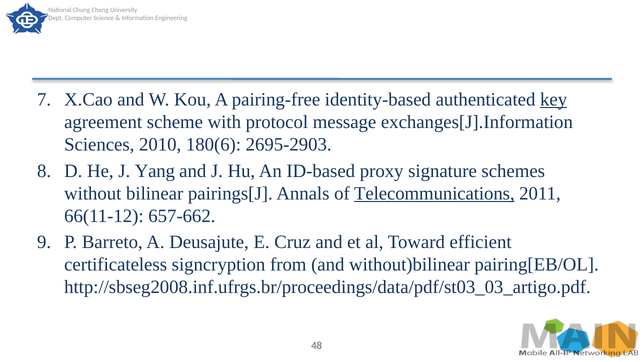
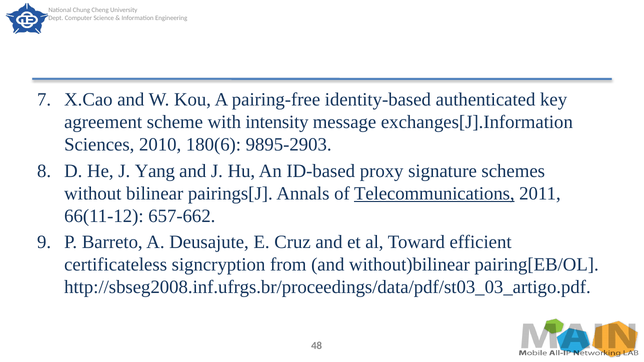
key underline: present -> none
protocol: protocol -> intensity
2695-2903: 2695-2903 -> 9895-2903
